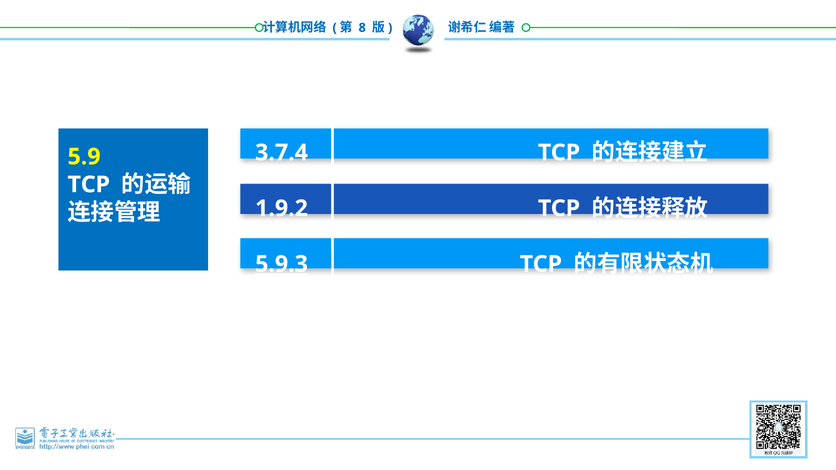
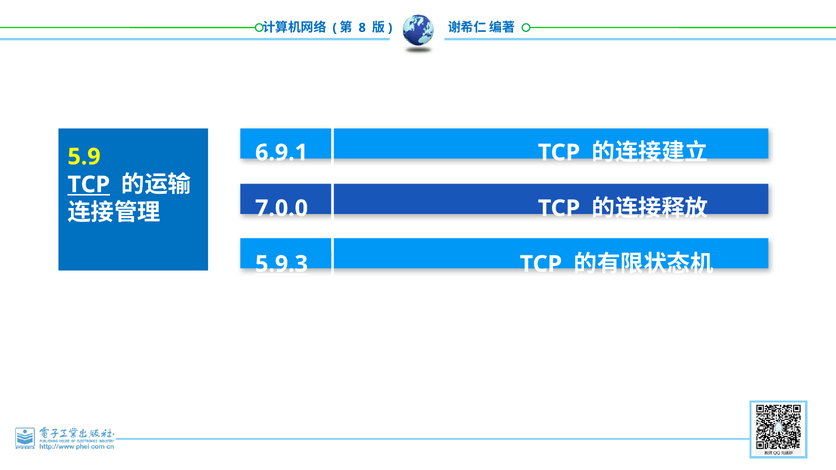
3.7.4: 3.7.4 -> 6.9.1
TCP at (89, 185) underline: none -> present
1.9.2: 1.9.2 -> 7.0.0
